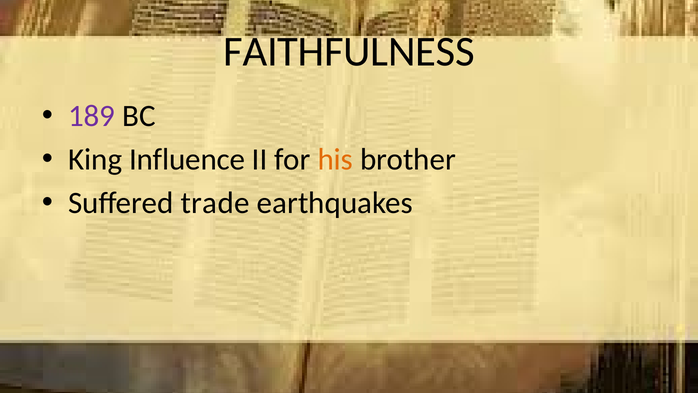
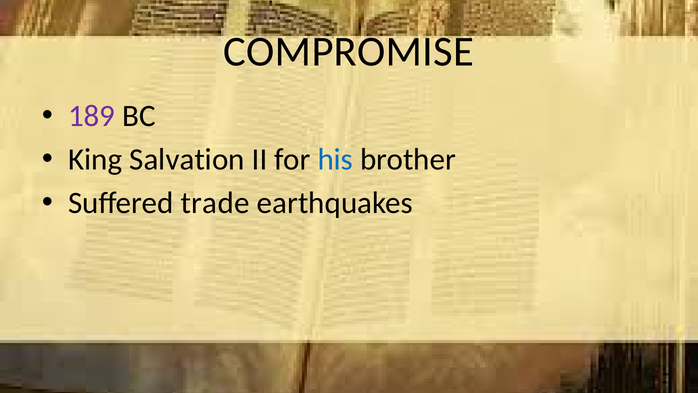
FAITHFULNESS: FAITHFULNESS -> COMPROMISE
Influence: Influence -> Salvation
his colour: orange -> blue
